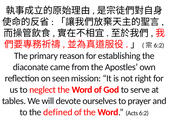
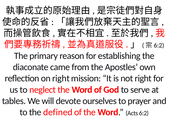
on seen: seen -> right
